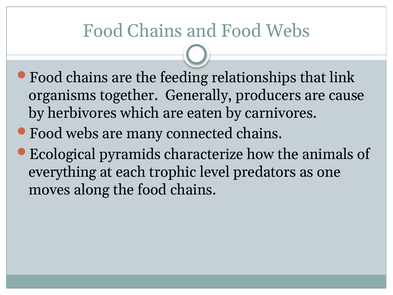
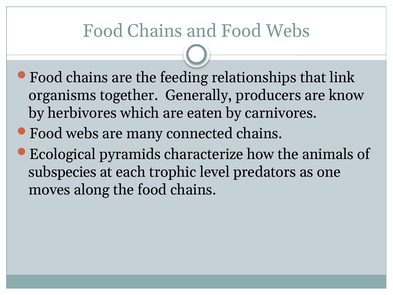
cause: cause -> know
everything: everything -> subspecies
